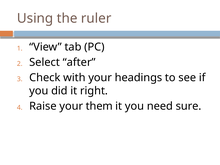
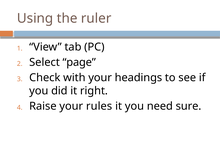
after: after -> page
them: them -> rules
